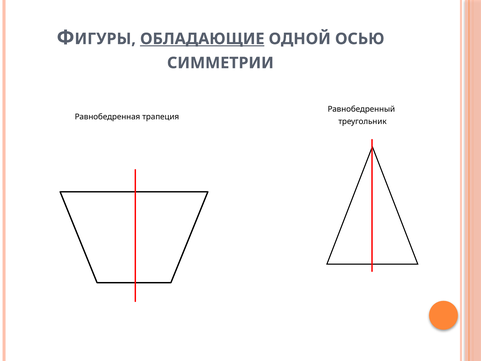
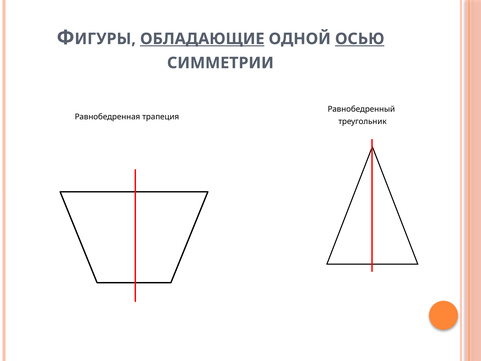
ОСЬЮ underline: none -> present
